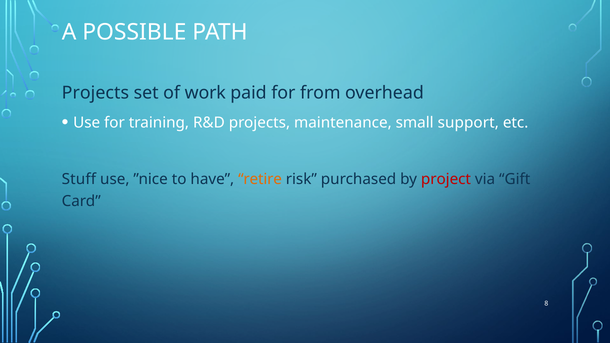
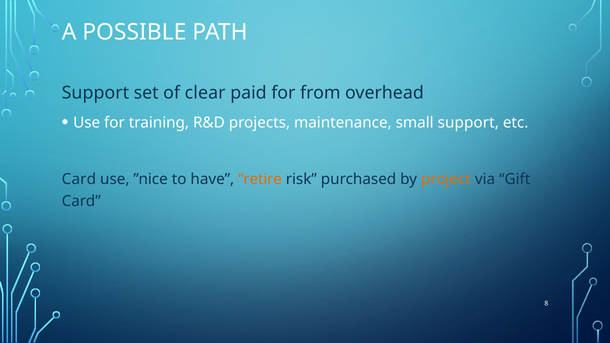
Projects at (95, 93): Projects -> Support
work: work -> clear
Stuff at (79, 179): Stuff -> Card
project colour: red -> orange
